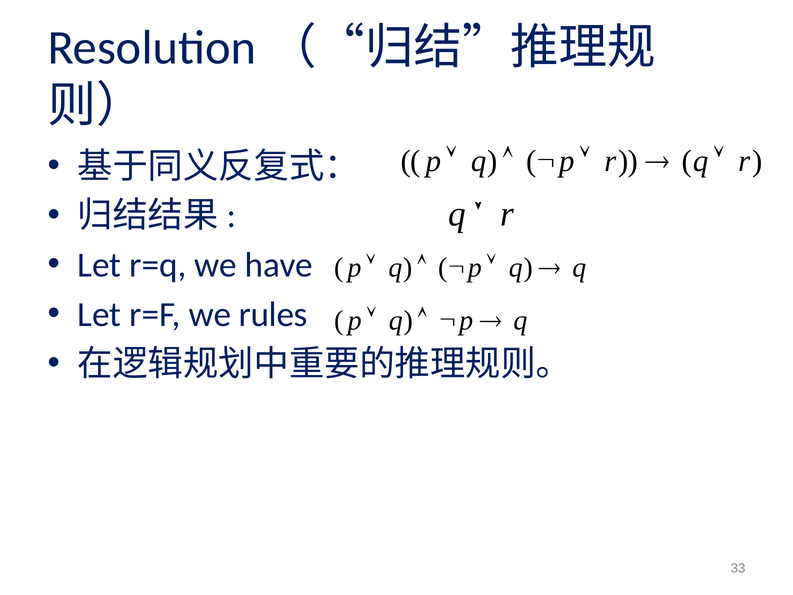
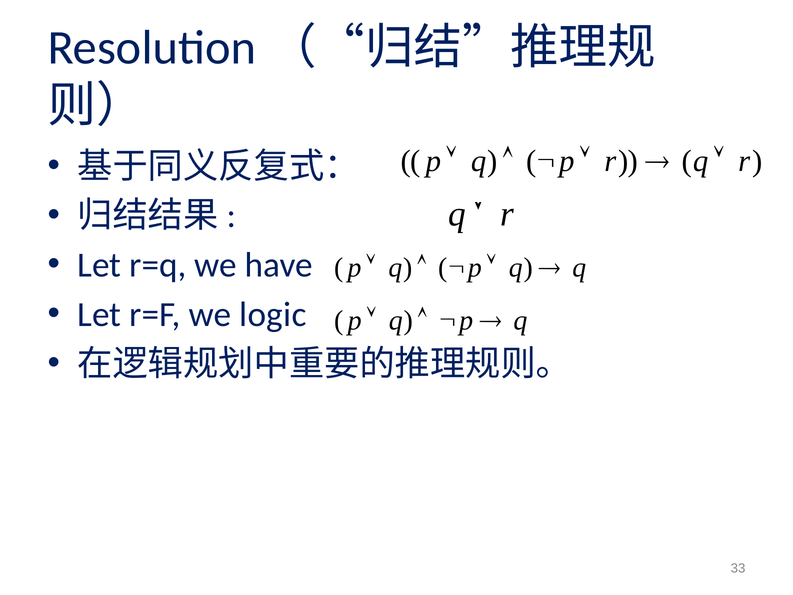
rules: rules -> logic
